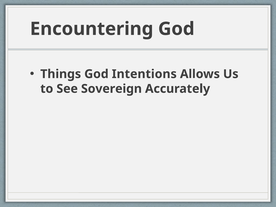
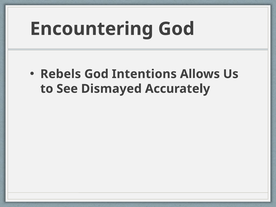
Things: Things -> Rebels
Sovereign: Sovereign -> Dismayed
